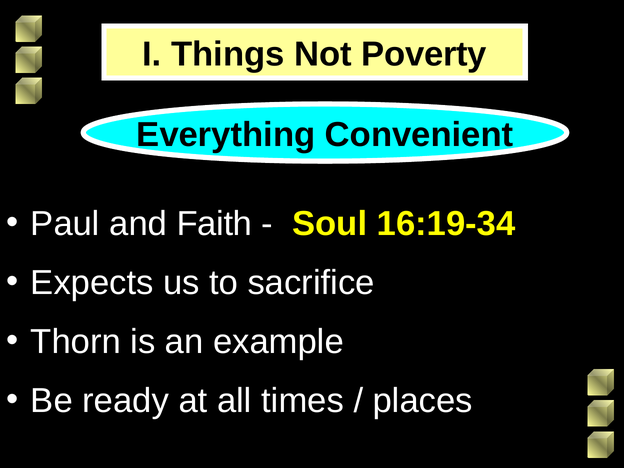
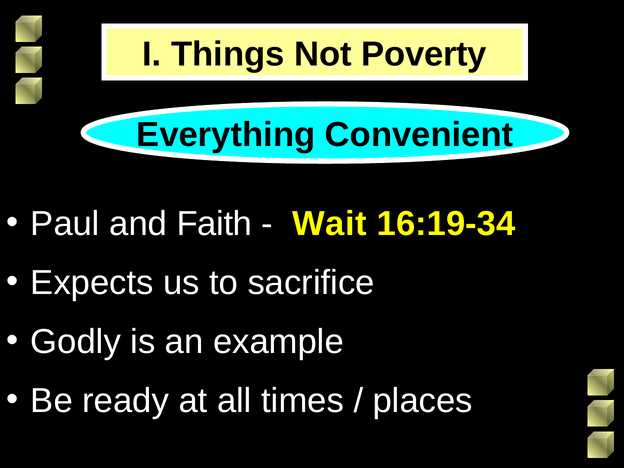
Soul: Soul -> Wait
Thorn: Thorn -> Godly
